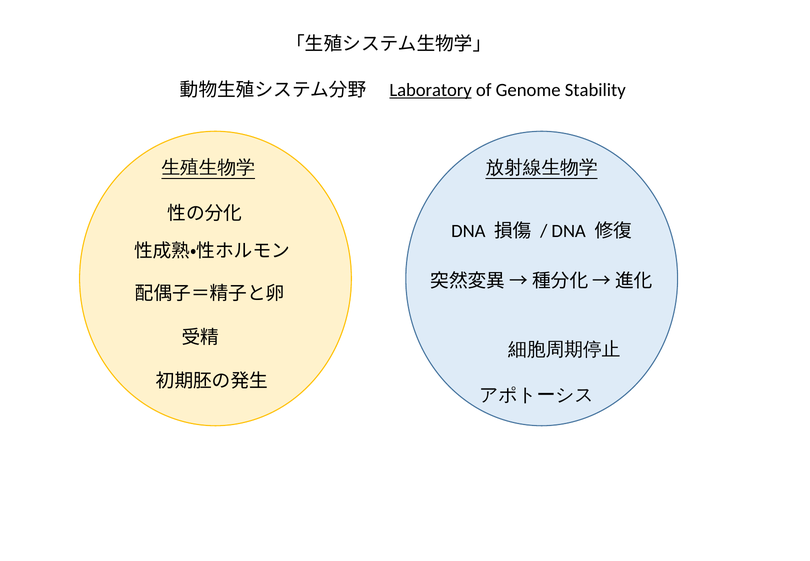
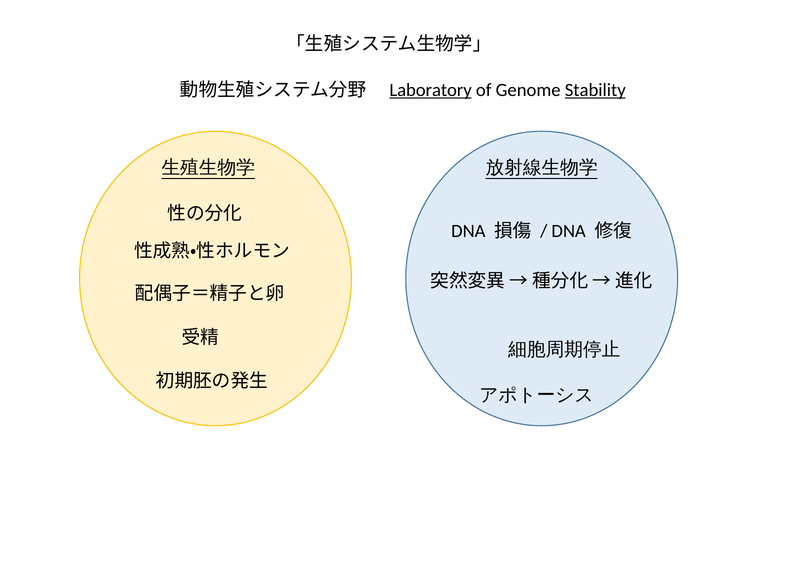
Stability underline: none -> present
